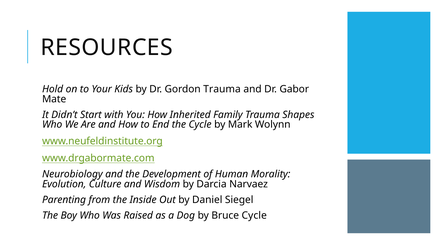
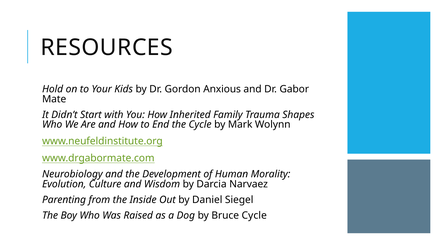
Gordon Trauma: Trauma -> Anxious
